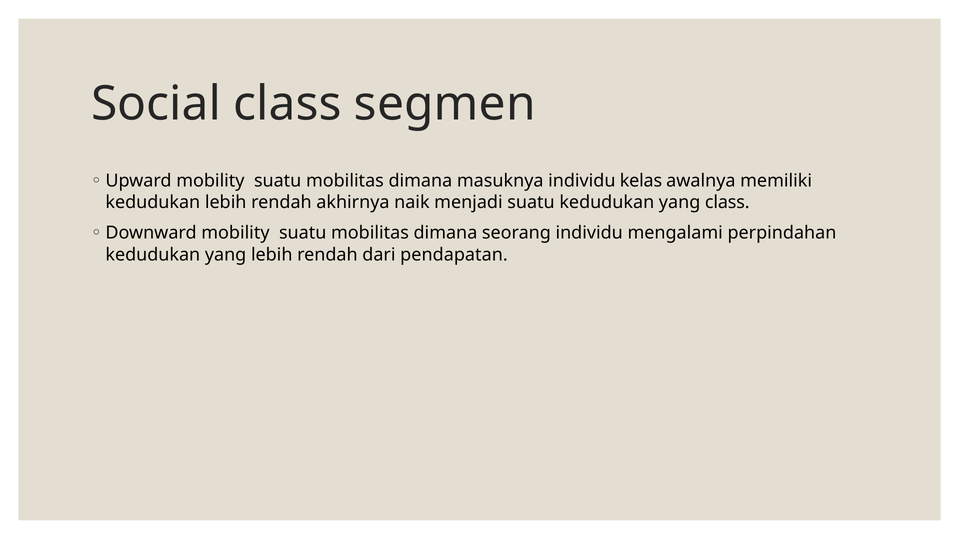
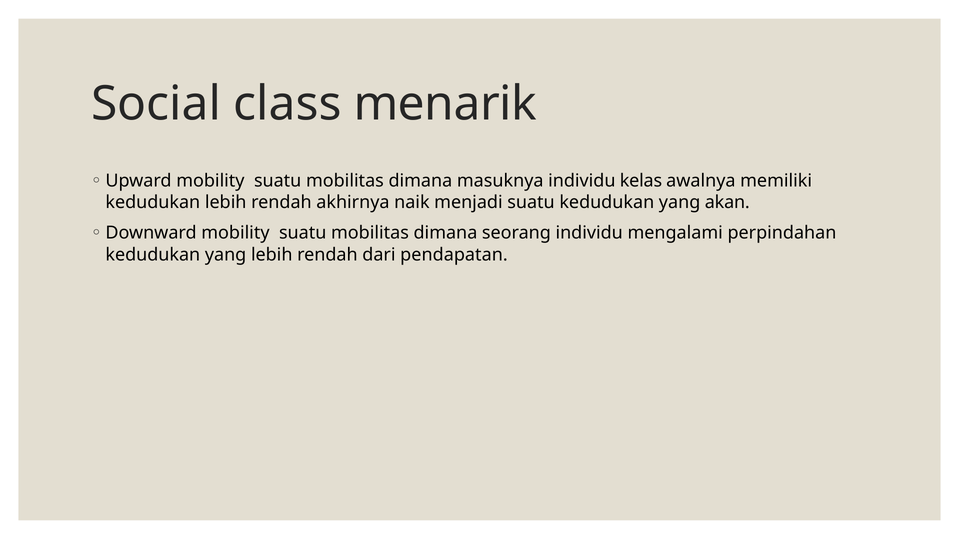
segmen: segmen -> menarik
yang class: class -> akan
